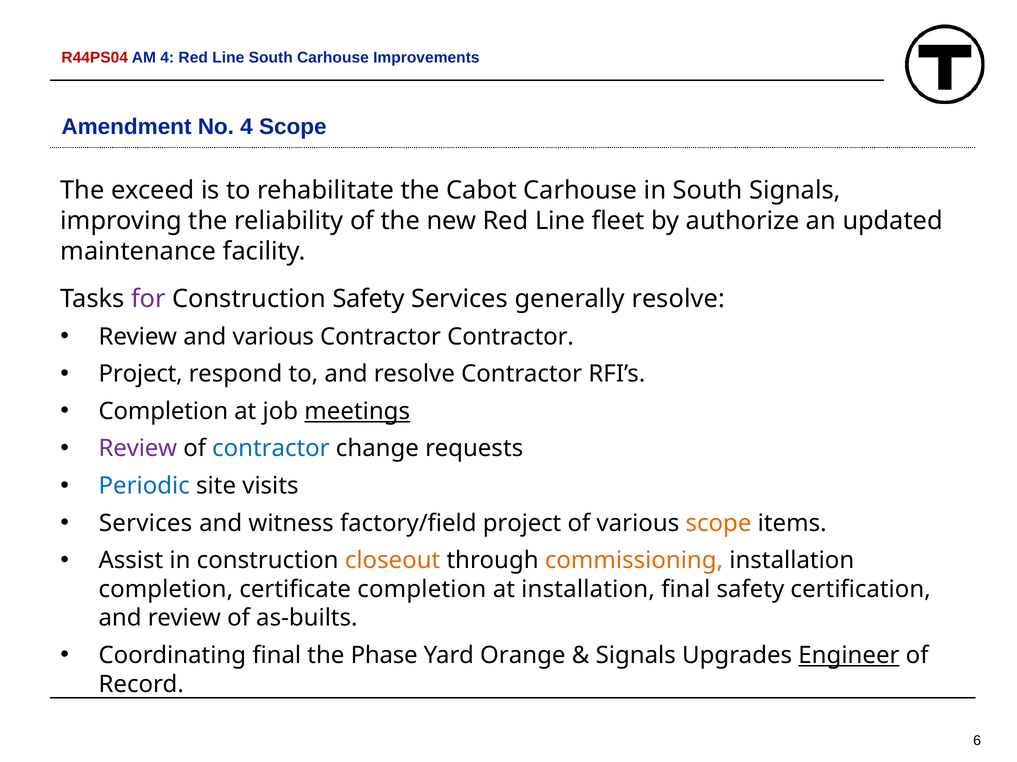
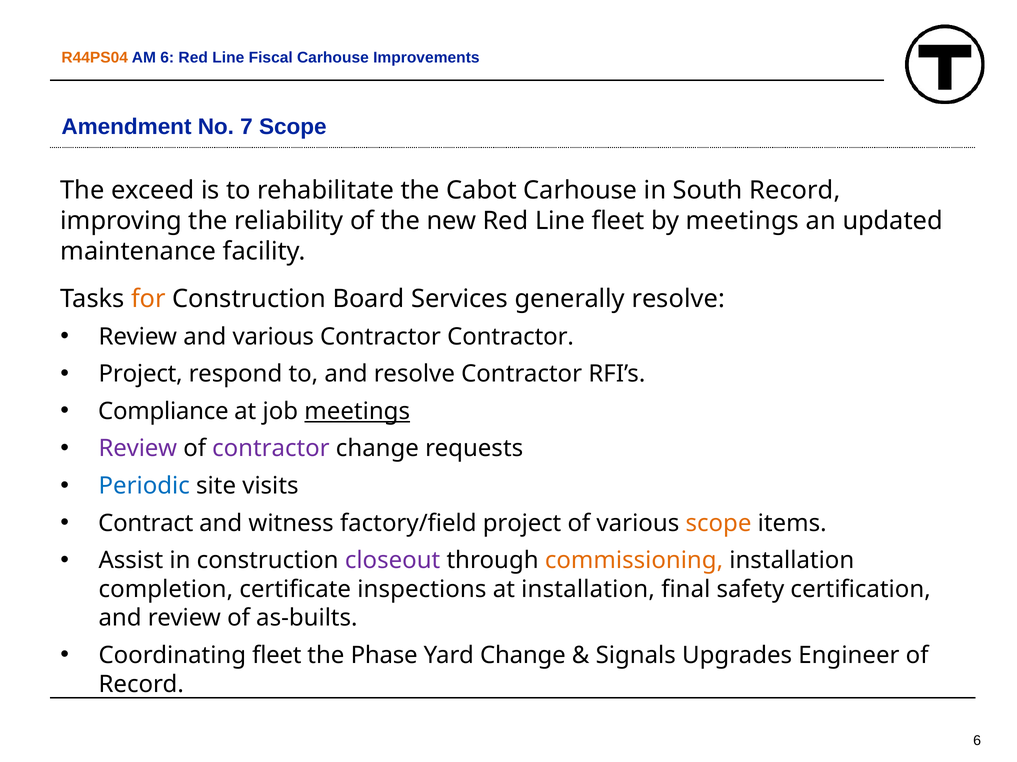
R44PS04 colour: red -> orange
AM 4: 4 -> 6
Line South: South -> Fiscal
No 4: 4 -> 7
South Signals: Signals -> Record
by authorize: authorize -> meetings
for colour: purple -> orange
Construction Safety: Safety -> Board
Completion at (163, 412): Completion -> Compliance
contractor at (271, 449) colour: blue -> purple
Services at (146, 524): Services -> Contract
closeout colour: orange -> purple
certificate completion: completion -> inspections
Coordinating final: final -> fleet
Yard Orange: Orange -> Change
Engineer underline: present -> none
